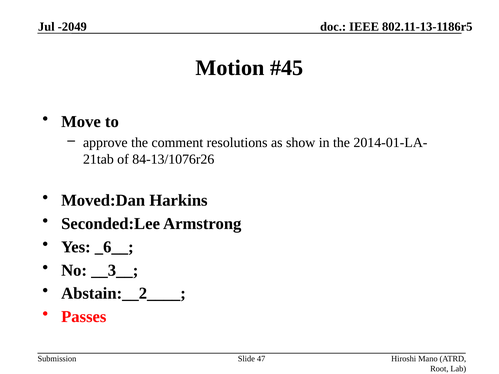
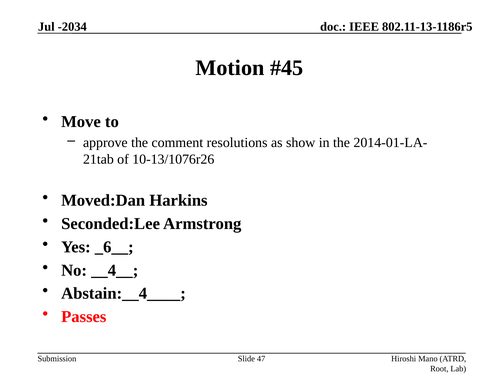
-2049: -2049 -> -2034
84-13/1076r26: 84-13/1076r26 -> 10-13/1076r26
__3__: __3__ -> __4__
Abstain:__2____: Abstain:__2____ -> Abstain:__4____
